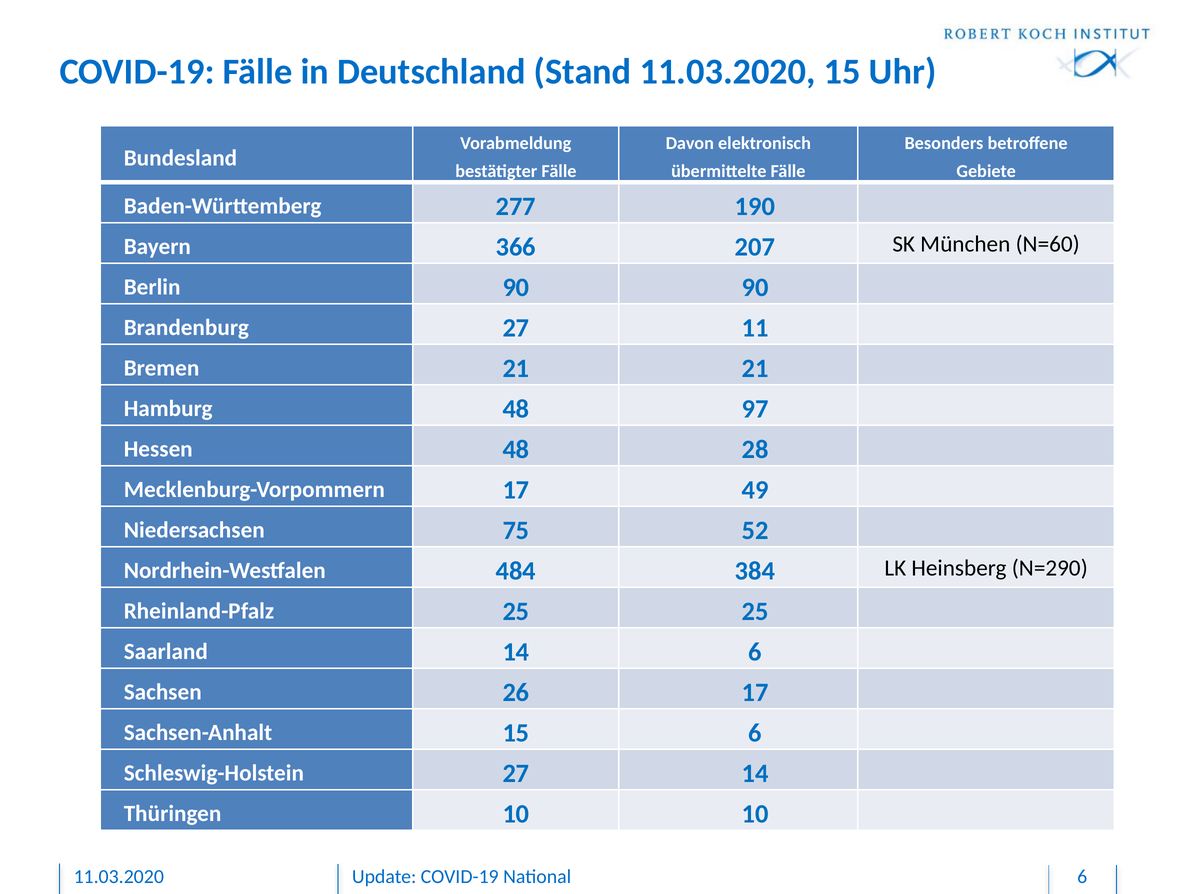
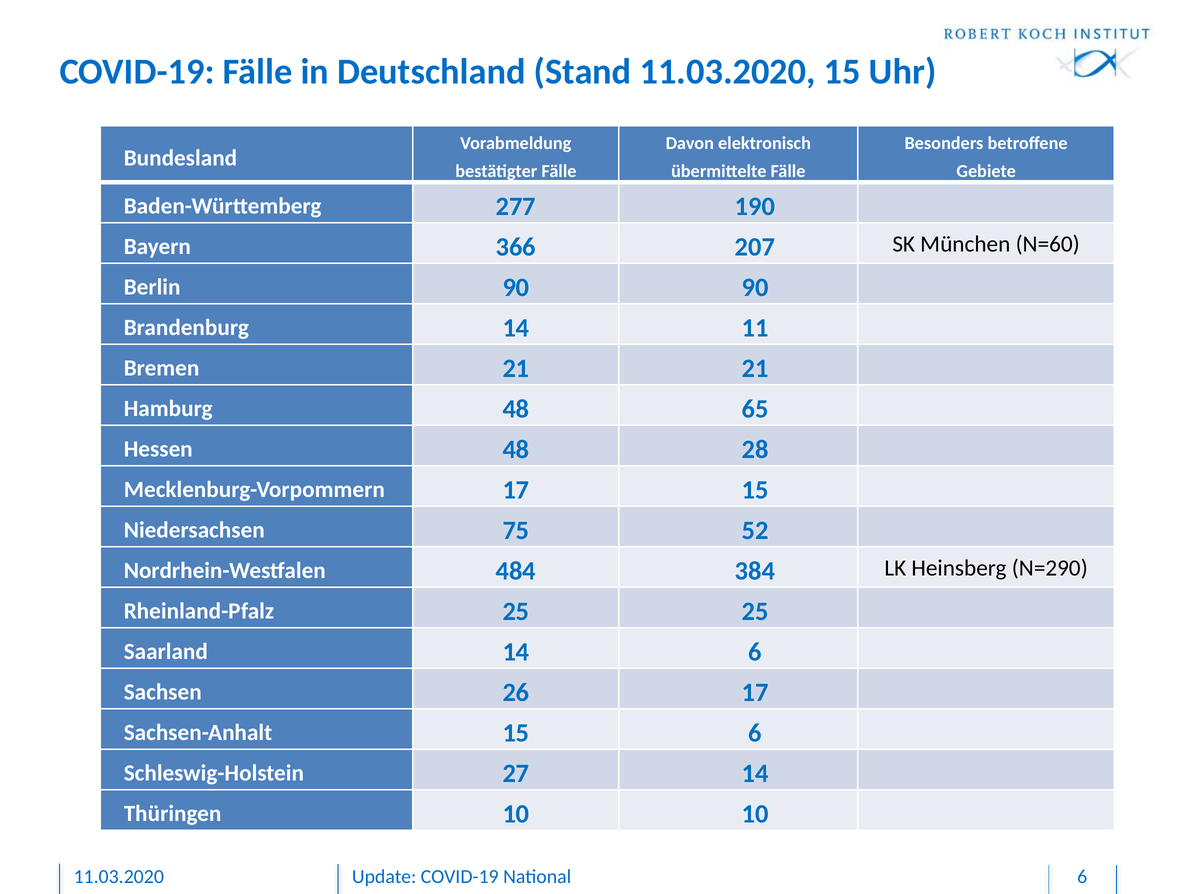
Brandenburg 27: 27 -> 14
97: 97 -> 65
17 49: 49 -> 15
